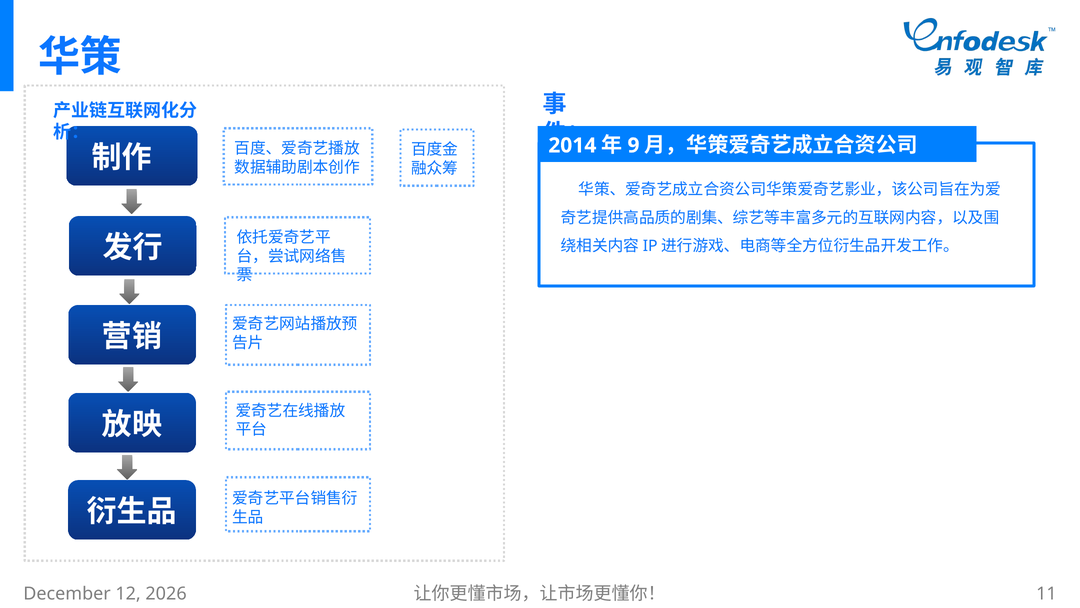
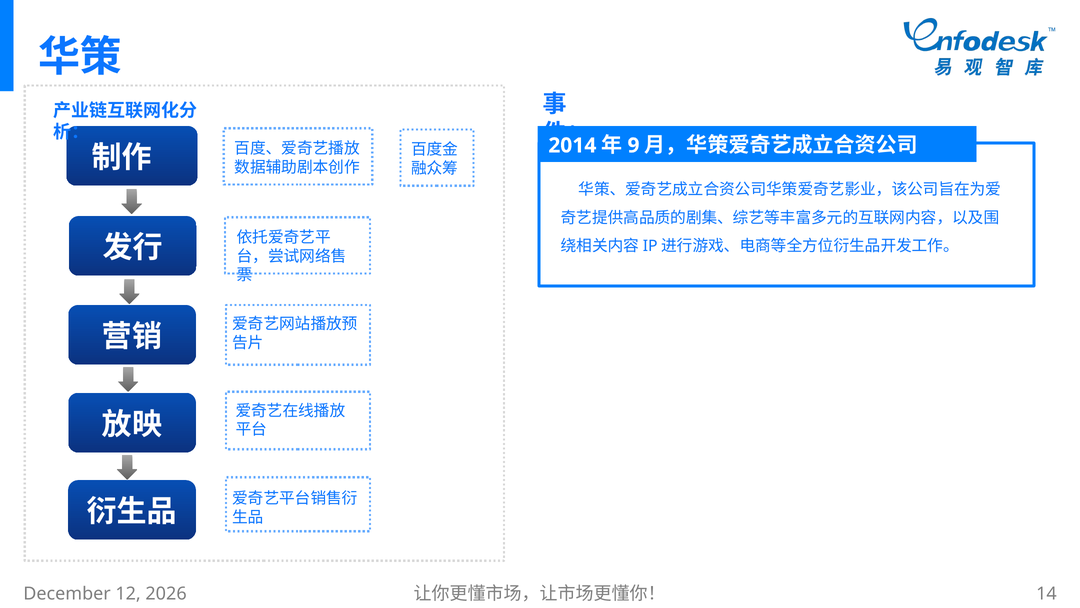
11: 11 -> 14
